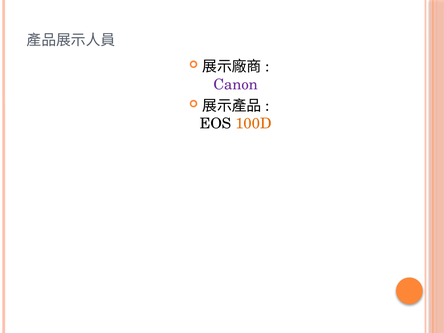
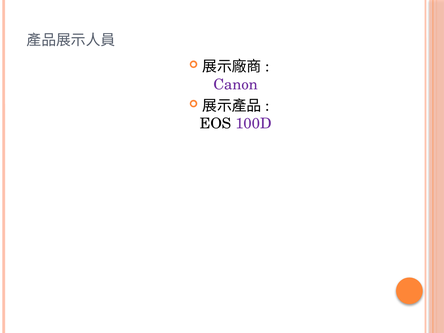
100D colour: orange -> purple
